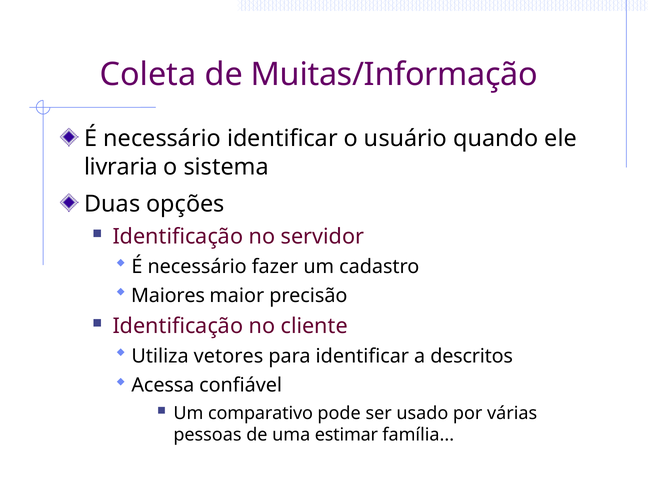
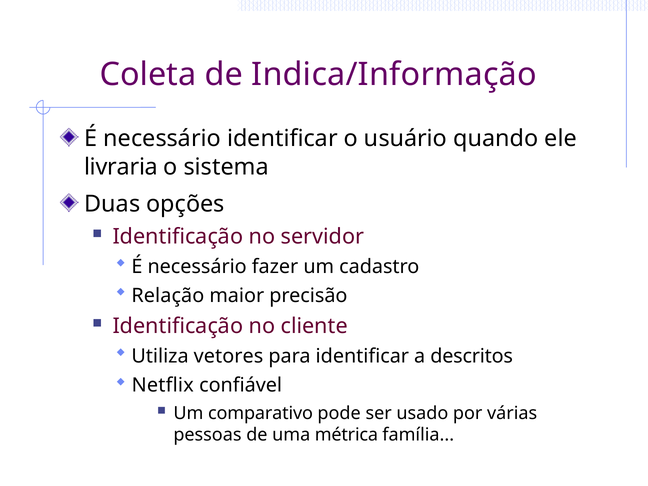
Muitas/Informação: Muitas/Informação -> Indica/Informação
Maiores: Maiores -> Relação
Acessa: Acessa -> Netflix
estimar: estimar -> métrica
